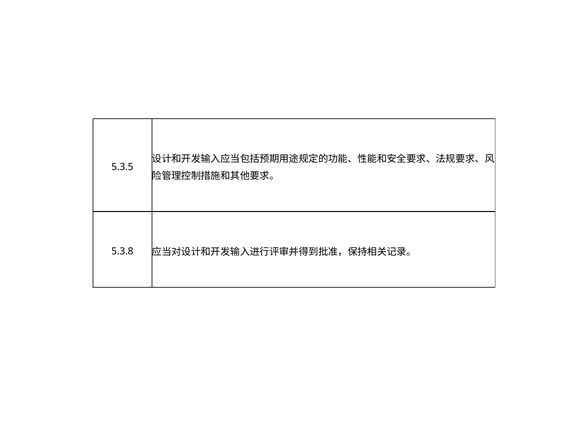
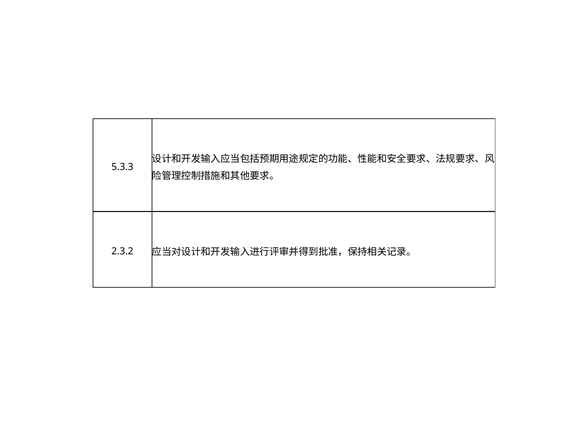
5.3.5: 5.3.5 -> 5.3.3
5.3.8: 5.3.8 -> 2.3.2
